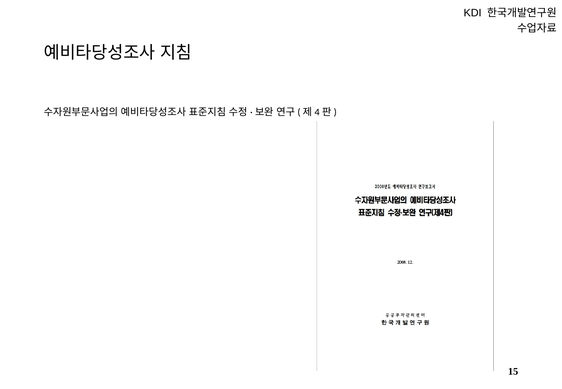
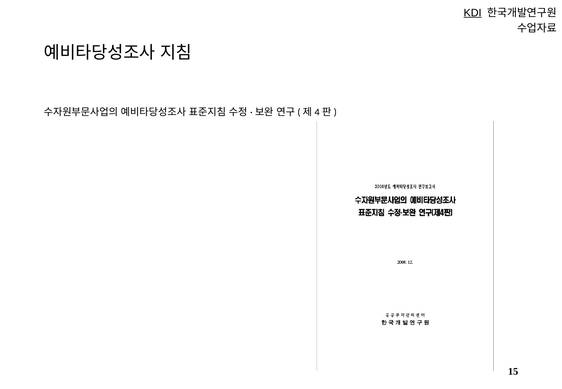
KDI underline: none -> present
